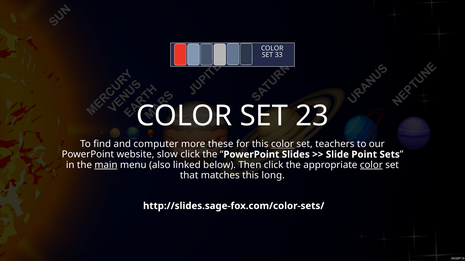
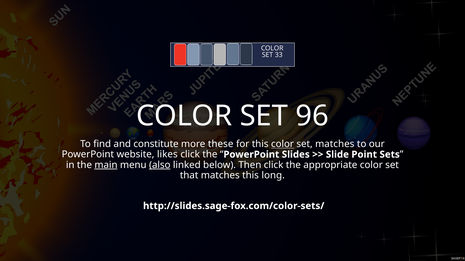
23: 23 -> 96
computer: computer -> constitute
set teachers: teachers -> matches
slow: slow -> likes
also underline: none -> present
color at (371, 165) underline: present -> none
